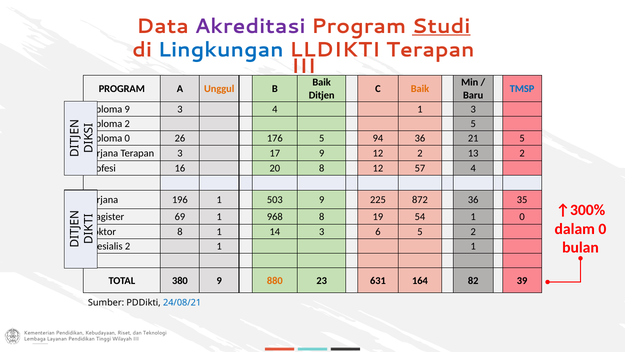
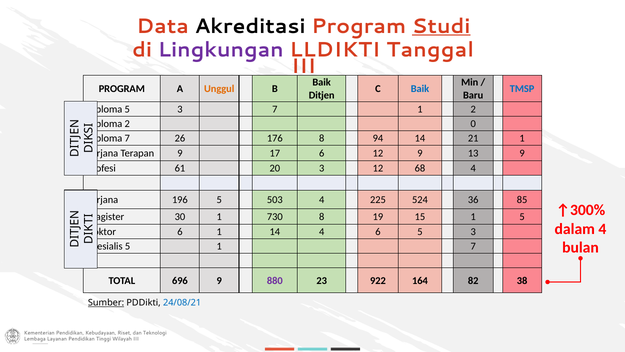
Akreditasi colour: purple -> black
Lingkungan colour: blue -> purple
LLDIKTI Terapan: Terapan -> Tanggal
Baik at (420, 89) colour: orange -> blue
9 at (127, 109): 9 -> 5
3 4: 4 -> 7
1 3: 3 -> 2
2 5: 5 -> 0
0 at (127, 138): 0 -> 7
176 5: 5 -> 8
94 36: 36 -> 14
21 5: 5 -> 1
Terapan 3: 3 -> 9
17 9: 9 -> 6
12 2: 2 -> 9
13 2: 2 -> 9
16: 16 -> 61
20 8: 8 -> 3
57: 57 -> 68
196 1: 1 -> 5
503 9: 9 -> 4
872: 872 -> 524
35: 35 -> 85
69: 69 -> 30
968: 968 -> 730
54: 54 -> 15
1 0: 0 -> 5
dalam 0: 0 -> 4
8 at (180, 232): 8 -> 6
14 3: 3 -> 4
6 5 2: 2 -> 3
2 at (128, 246): 2 -> 5
1 1: 1 -> 7
380: 380 -> 696
880 colour: orange -> purple
631: 631 -> 922
39: 39 -> 38
Sumber underline: none -> present
